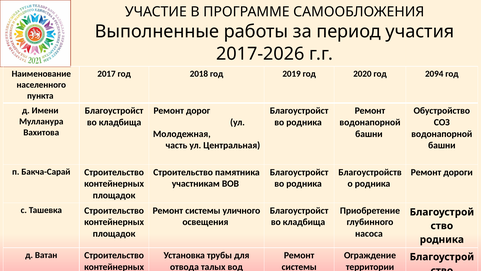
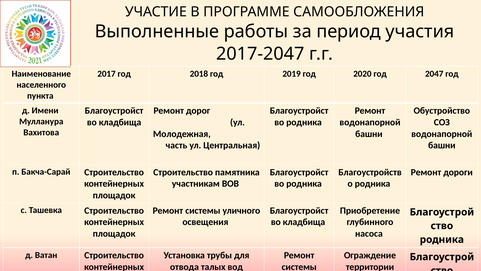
2017-2026: 2017-2026 -> 2017-2047
2094: 2094 -> 2047
